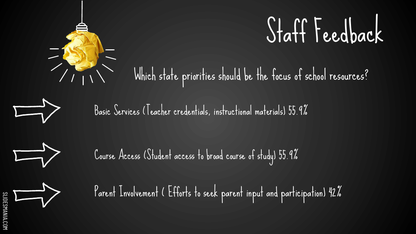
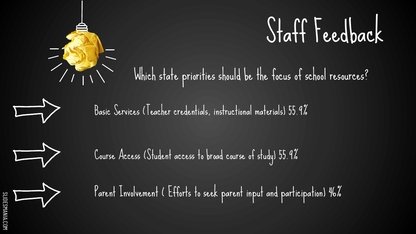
42%: 42% -> 46%
